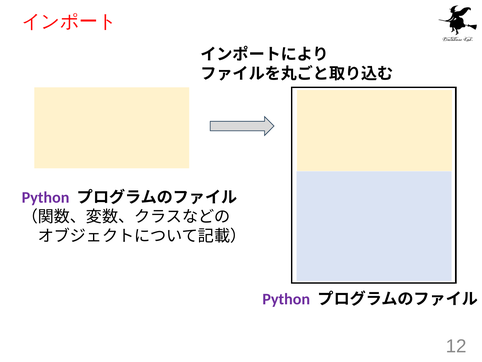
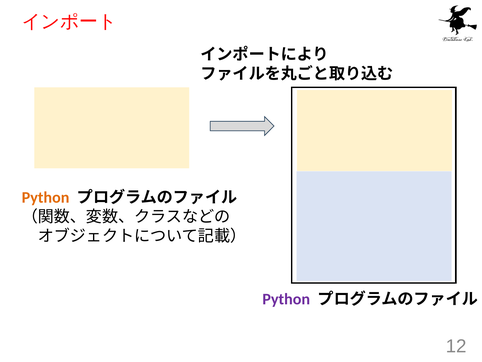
Python at (46, 197) colour: purple -> orange
